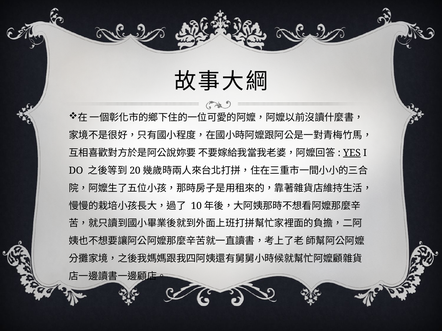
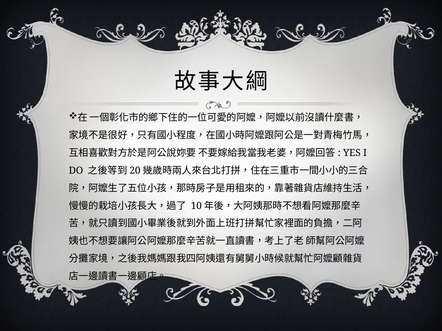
YES underline: present -> none
